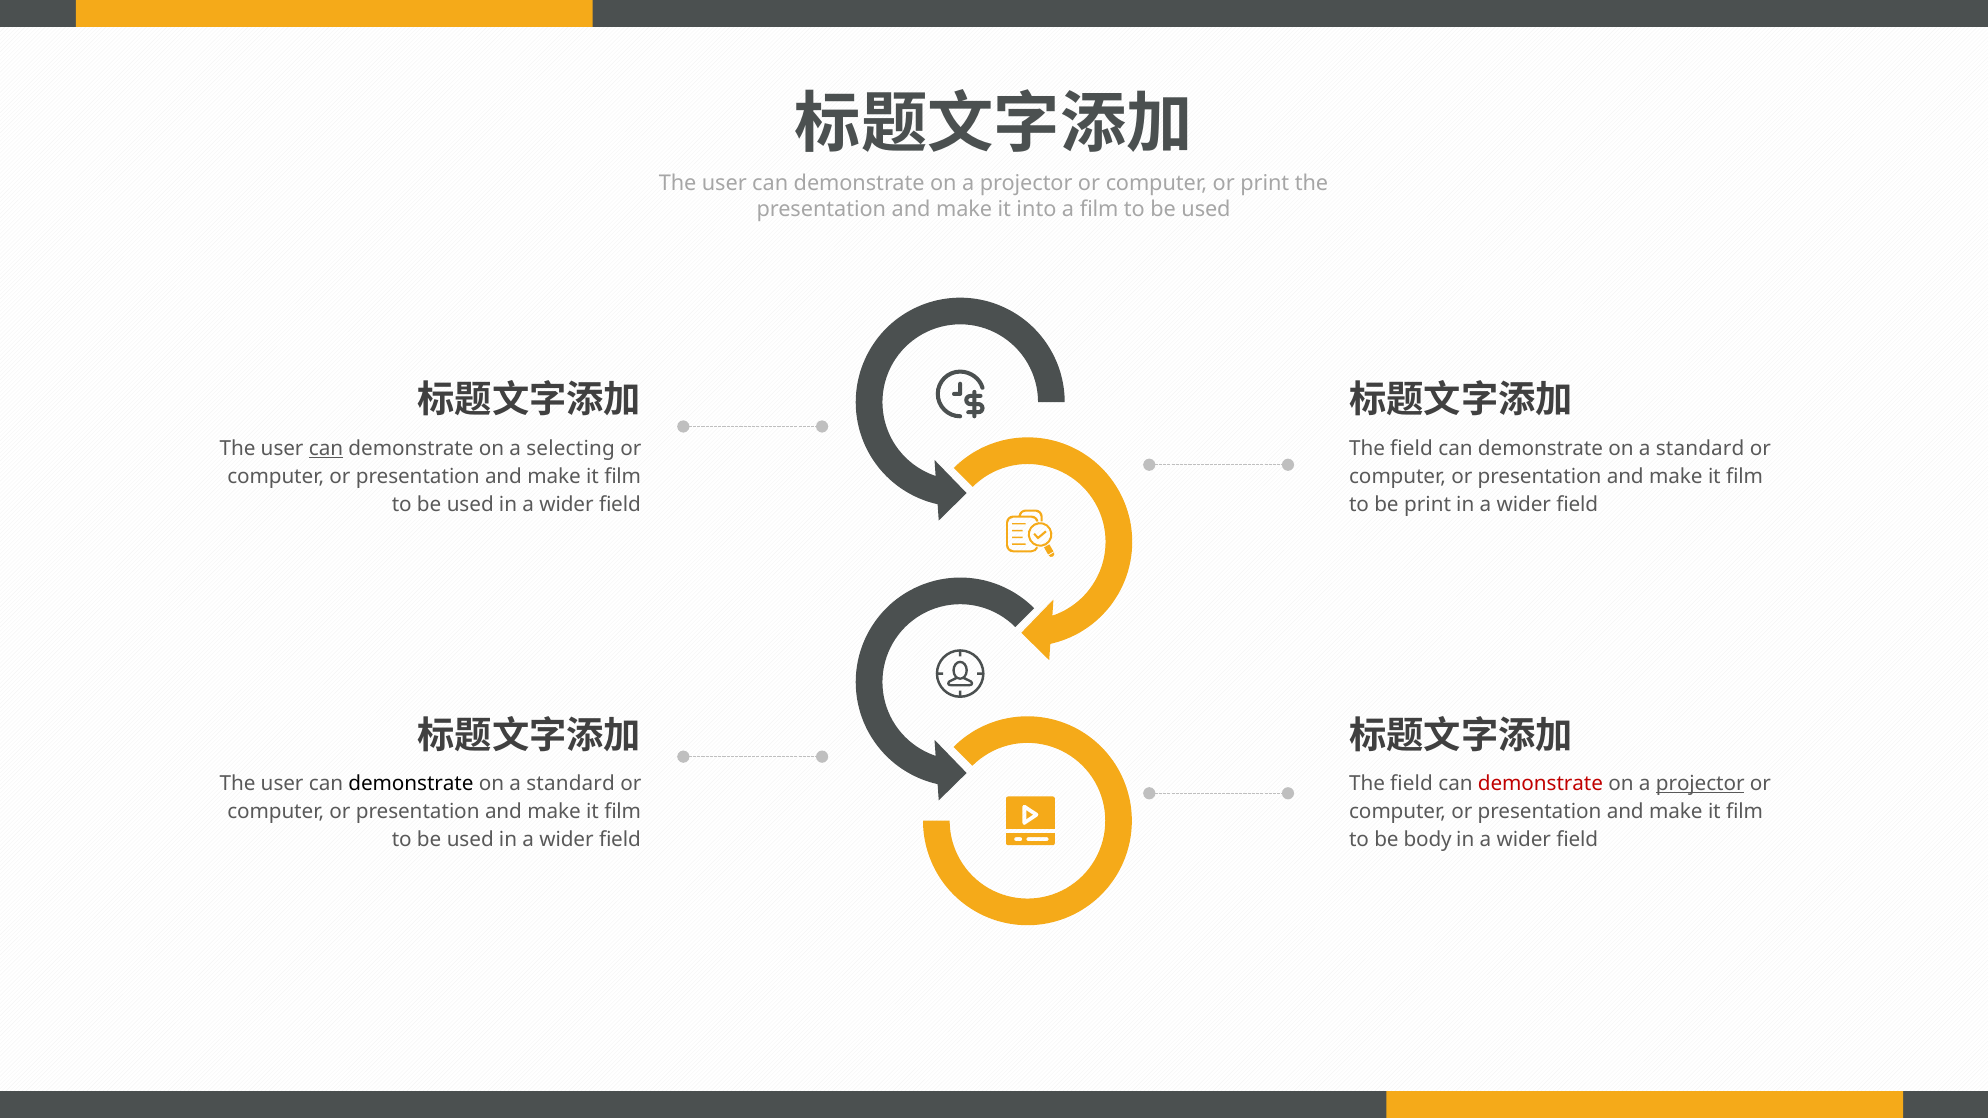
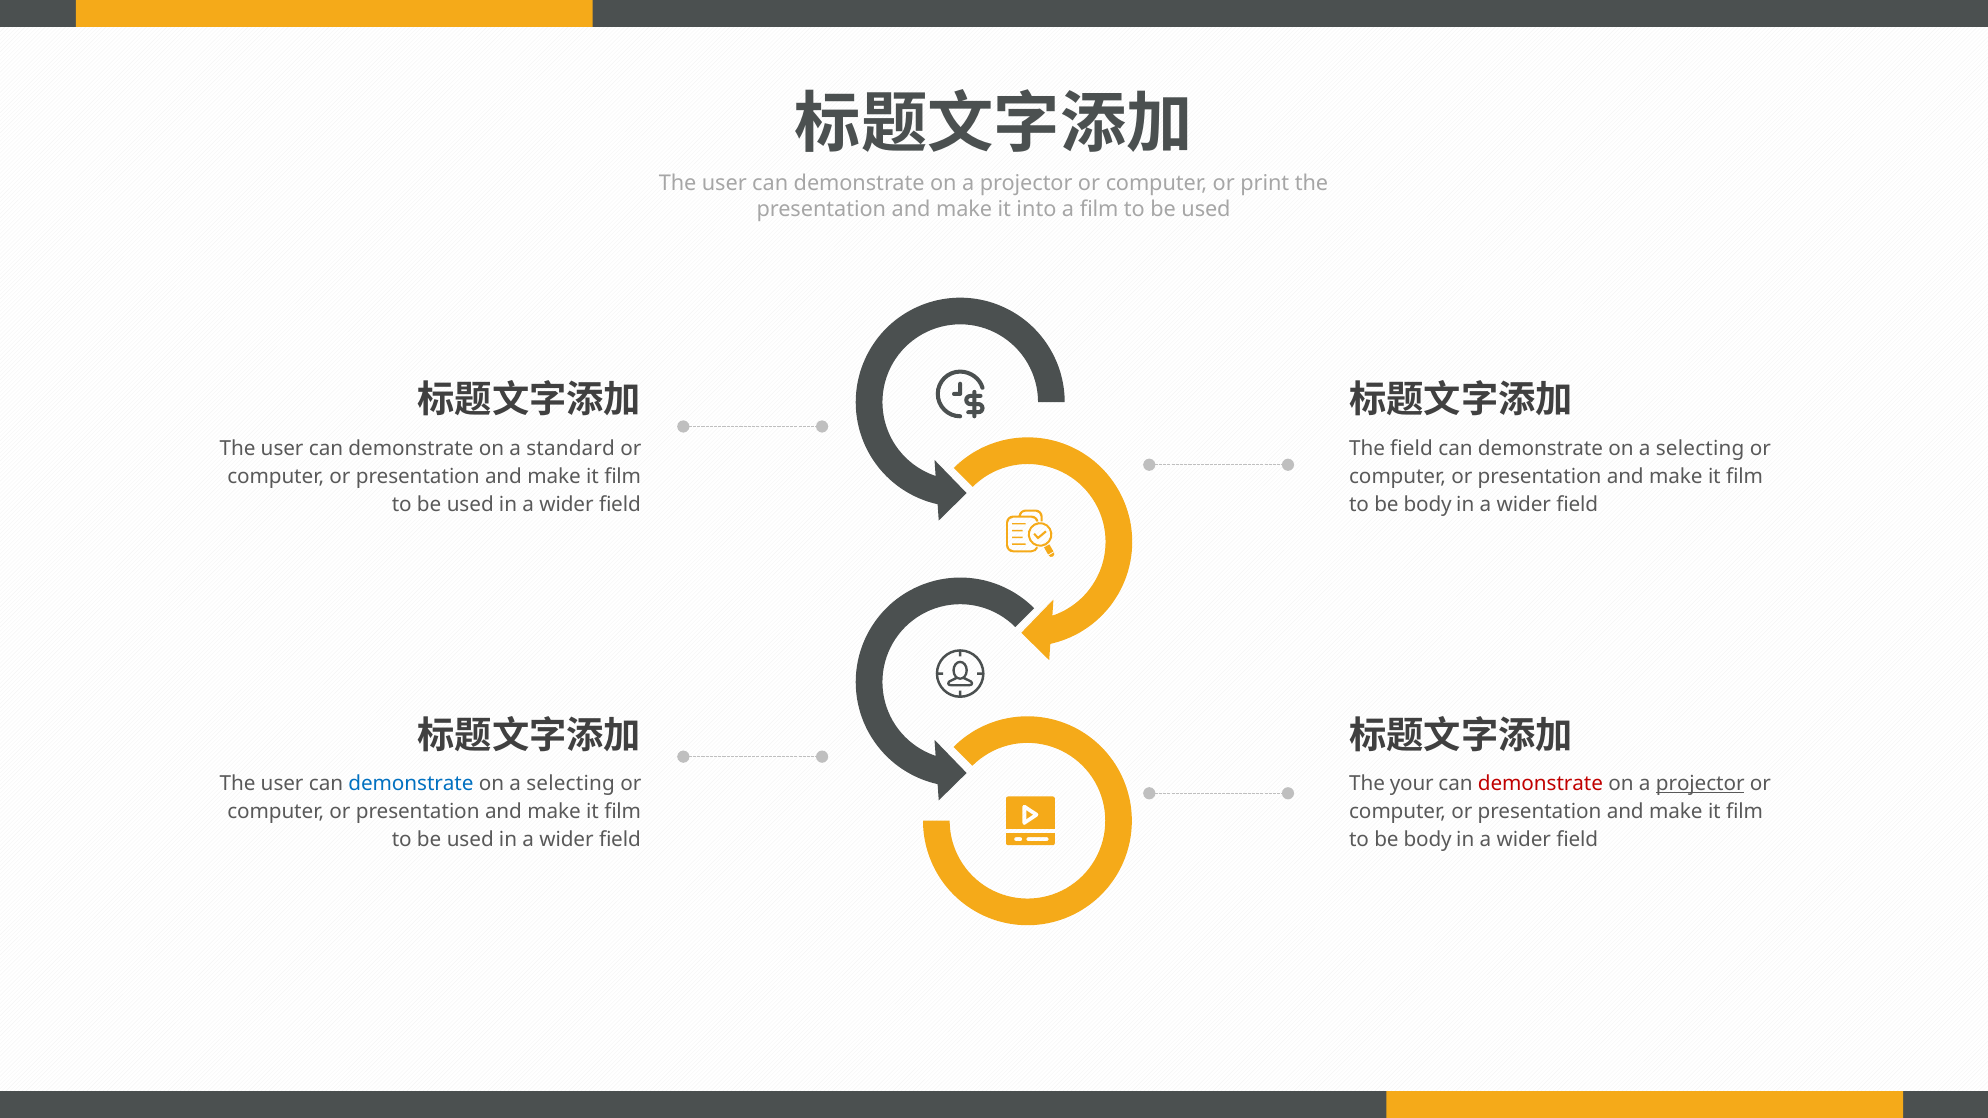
can at (326, 448) underline: present -> none
selecting: selecting -> standard
standard at (1700, 448): standard -> selecting
print at (1428, 505): print -> body
demonstrate at (411, 784) colour: black -> blue
standard at (571, 784): standard -> selecting
field at (1412, 784): field -> your
